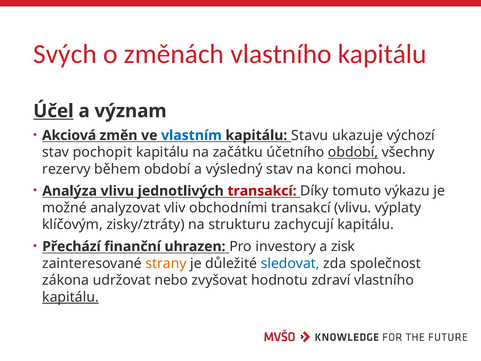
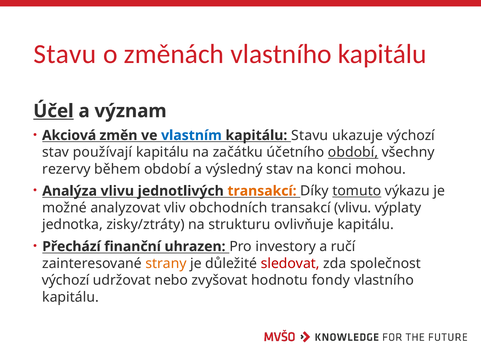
Svých at (65, 54): Svých -> Stavu
pochopit: pochopit -> používají
transakcí at (262, 191) colour: red -> orange
tomuto underline: none -> present
obchodními: obchodními -> obchodních
klíčovým: klíčovým -> jednotka
zachycují: zachycují -> ovlivňuje
zisk: zisk -> ručí
sledovat colour: blue -> red
zákona at (66, 280): zákona -> výchozí
zdraví: zdraví -> fondy
kapitálu at (71, 297) underline: present -> none
